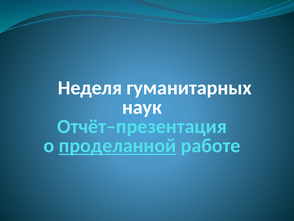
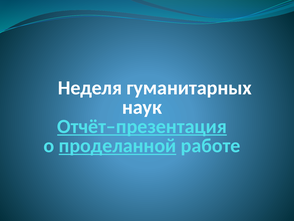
Отчёт–презентация underline: none -> present
